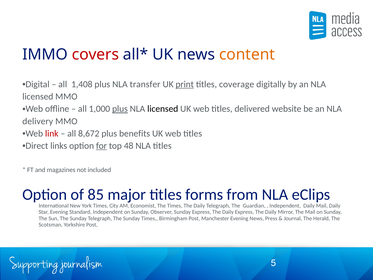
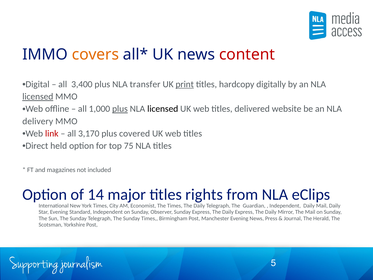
covers colour: red -> orange
content colour: orange -> red
1,408: 1,408 -> 3,400
coverage: coverage -> hardcopy
licensed at (38, 97) underline: none -> present
8,672: 8,672 -> 3,170
benefits: benefits -> covered
links: links -> held
for underline: present -> none
48: 48 -> 75
85: 85 -> 14
forms: forms -> rights
